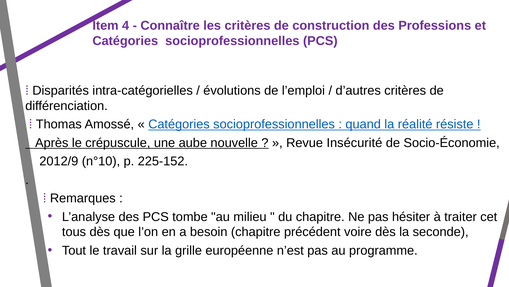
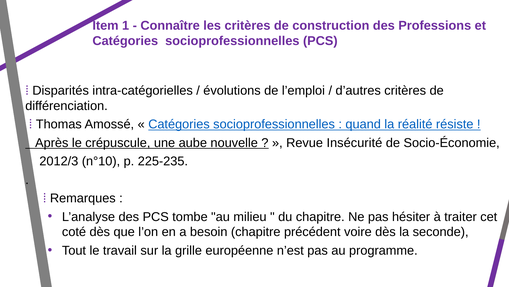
4: 4 -> 1
2012/9: 2012/9 -> 2012/3
225-152: 225-152 -> 225-235
tous: tous -> coté
